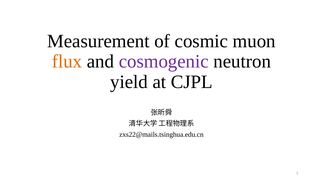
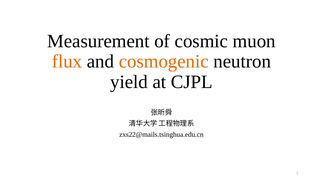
cosmogenic colour: purple -> orange
